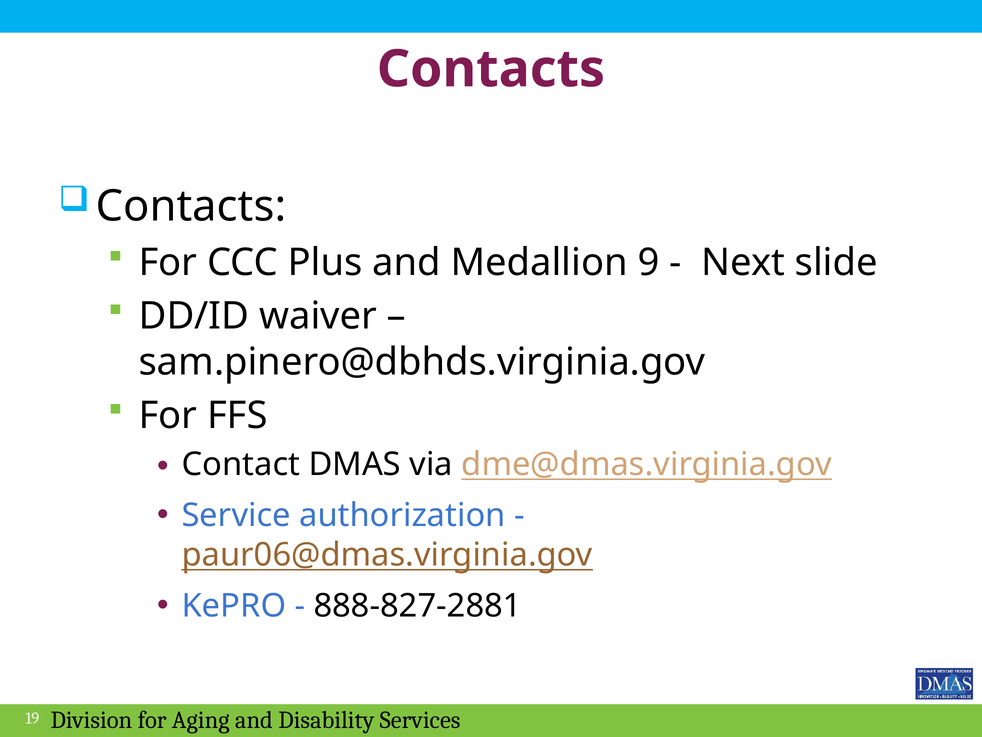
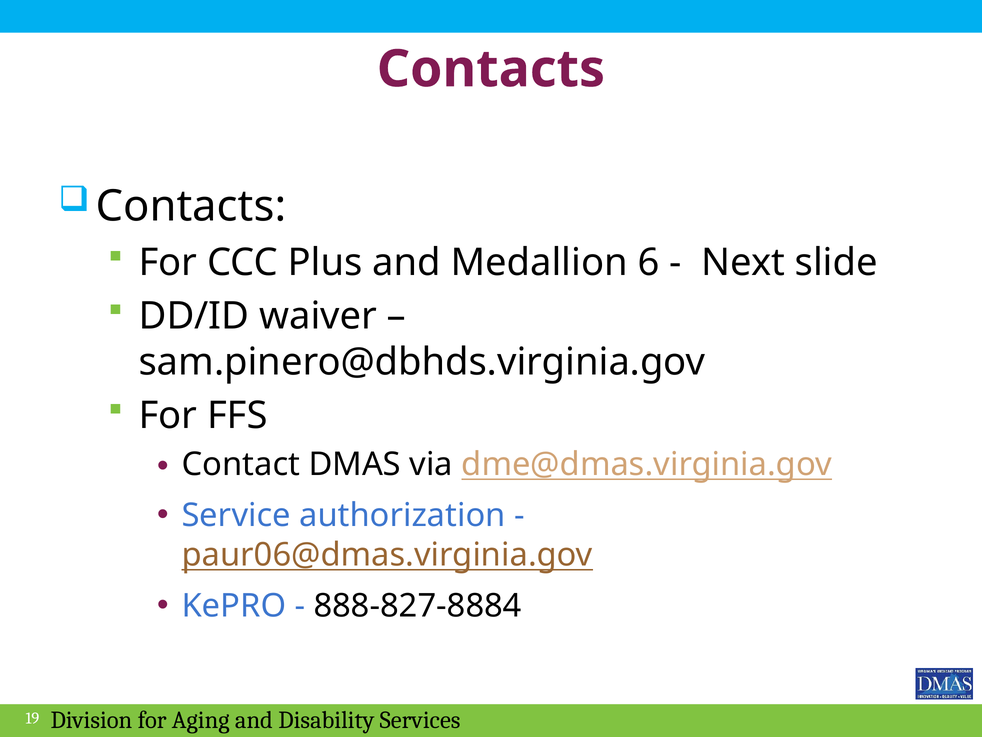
9: 9 -> 6
888-827-2881: 888-827-2881 -> 888-827-8884
